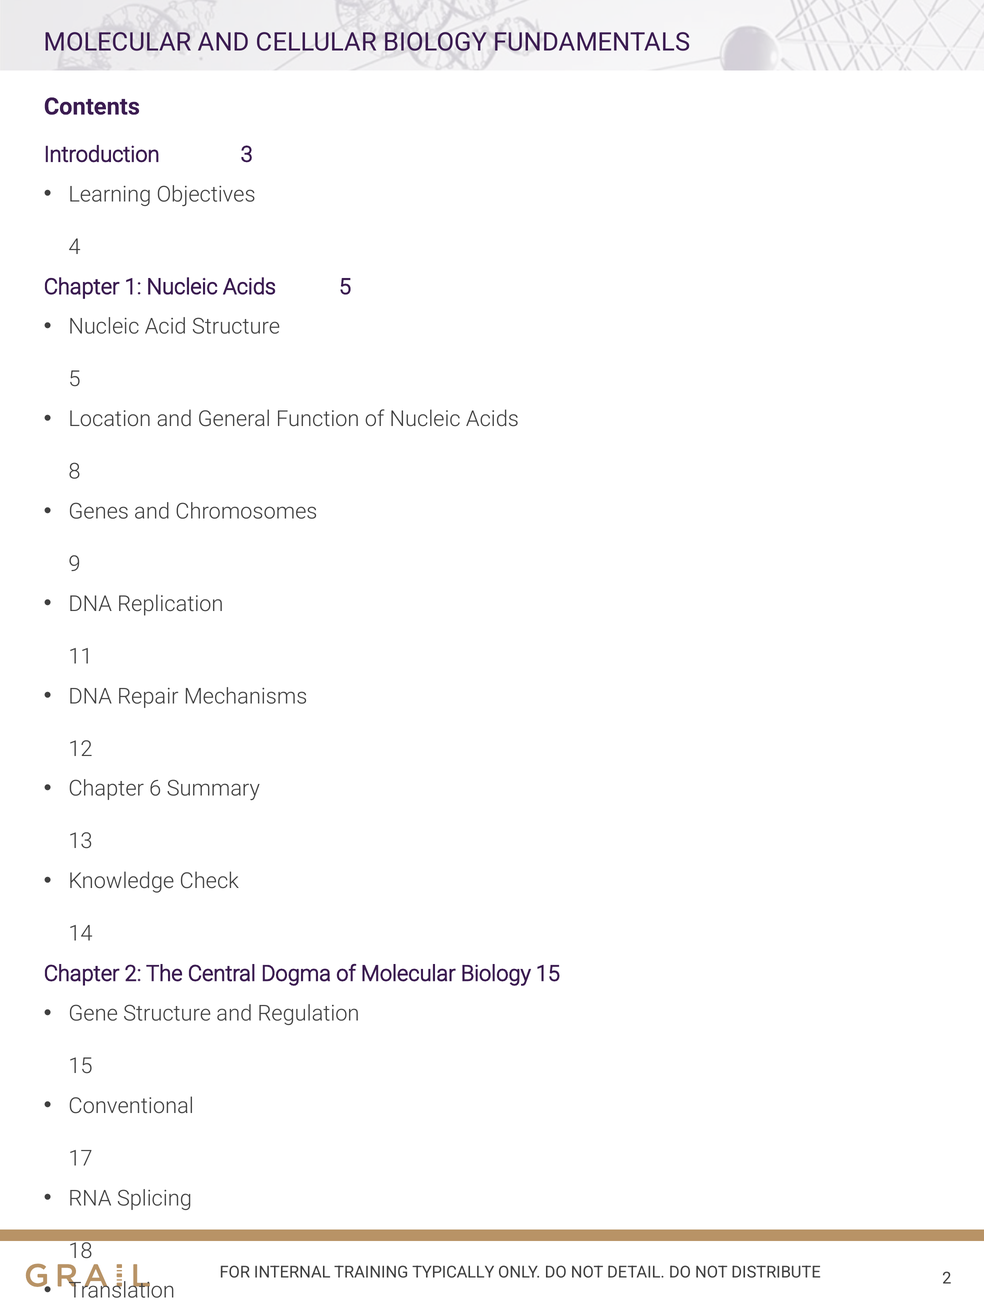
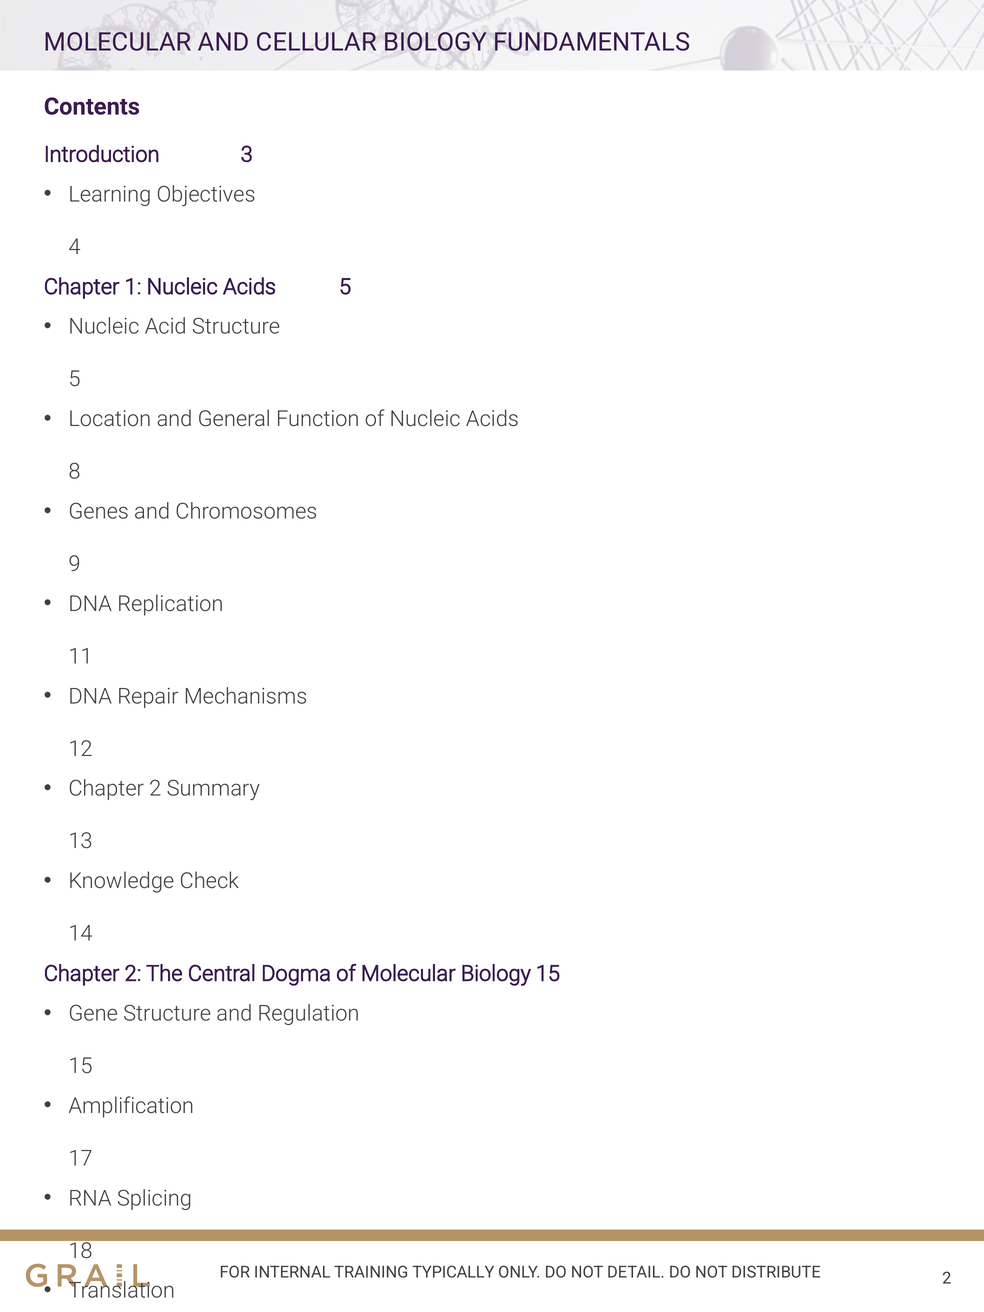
6 at (155, 789): 6 -> 2
Conventional: Conventional -> Amplification
